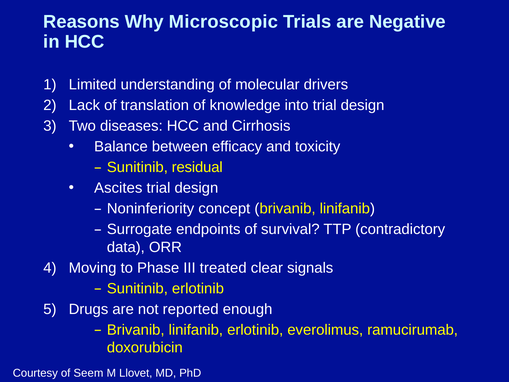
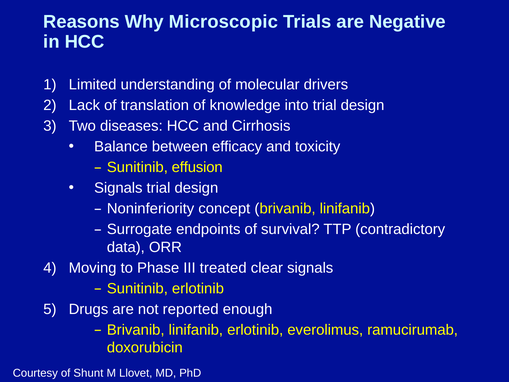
residual: residual -> effusion
Ascites at (118, 188): Ascites -> Signals
Seem: Seem -> Shunt
